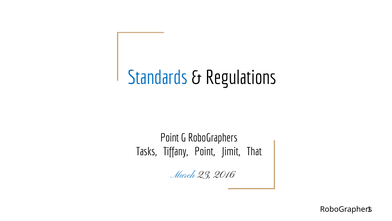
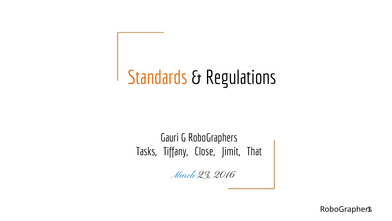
Standards colour: blue -> orange
Point at (170, 138): Point -> Gauri
Tiffany Point: Point -> Close
